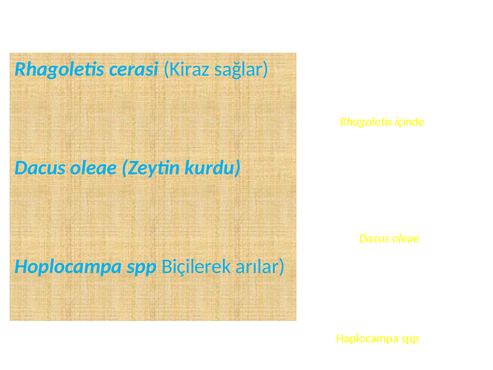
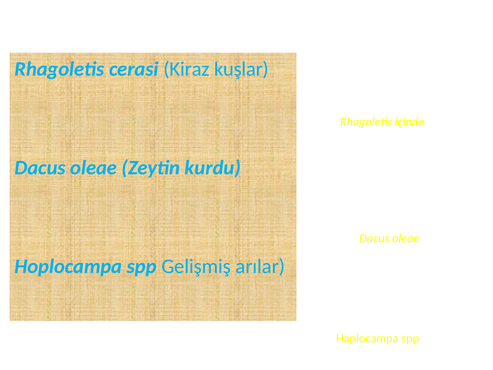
sağlar: sağlar -> kuşlar
Biçilerek: Biçilerek -> Gelişmiş
